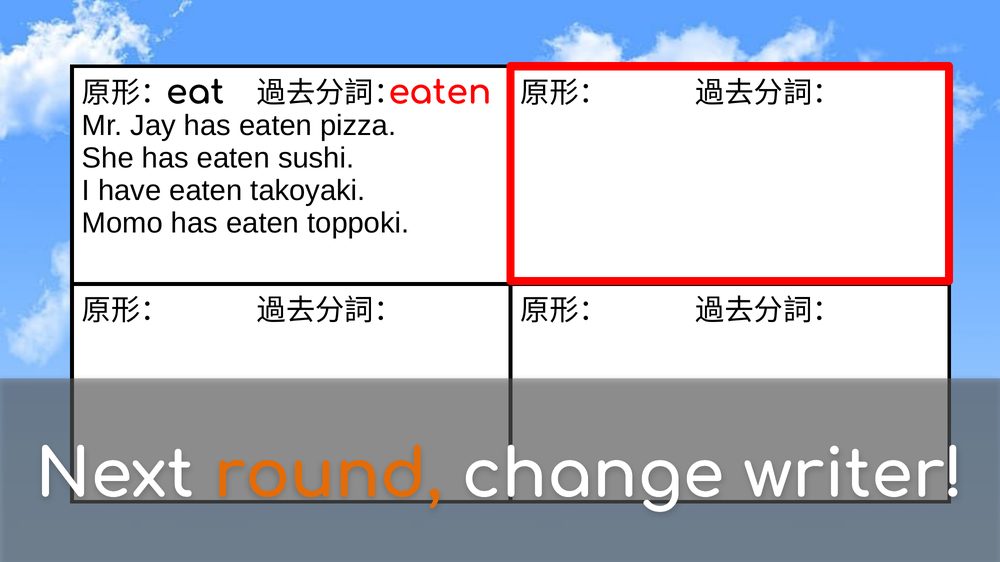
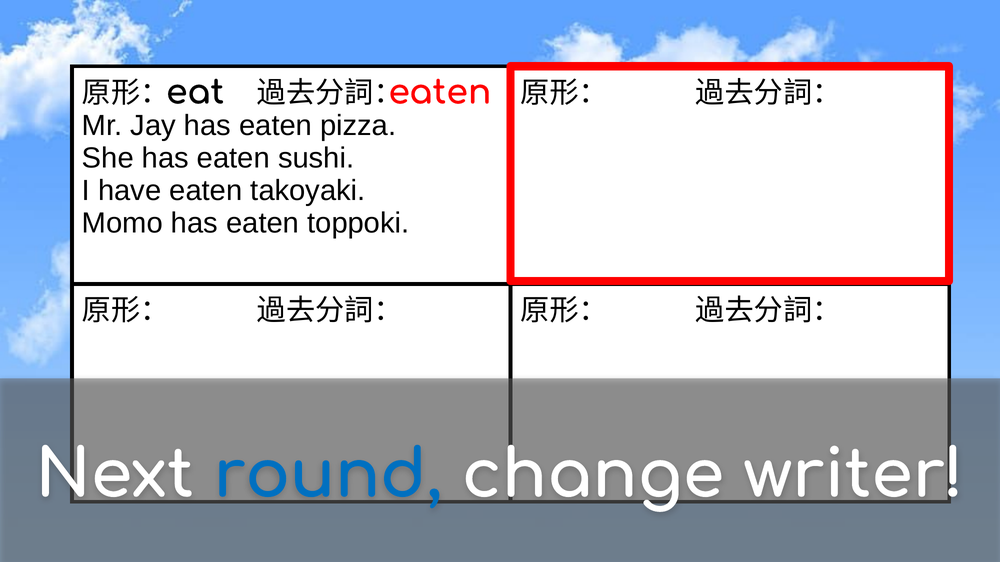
round colour: orange -> blue
